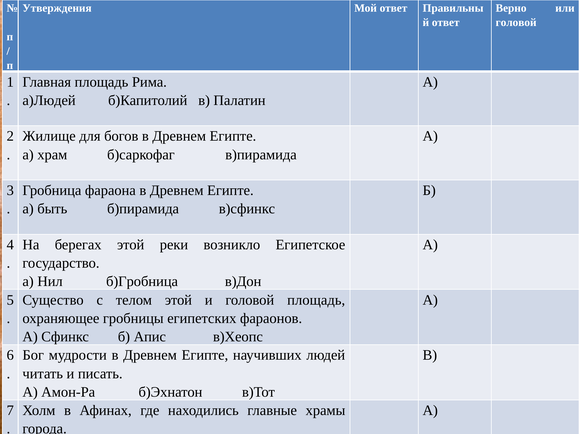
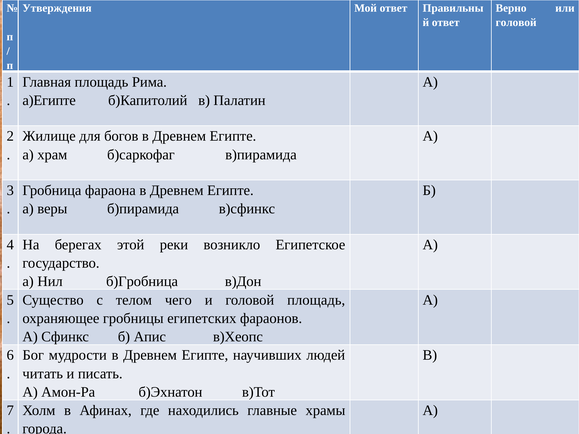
а)Людей: а)Людей -> а)Египте
быть: быть -> веры
телом этой: этой -> чего
